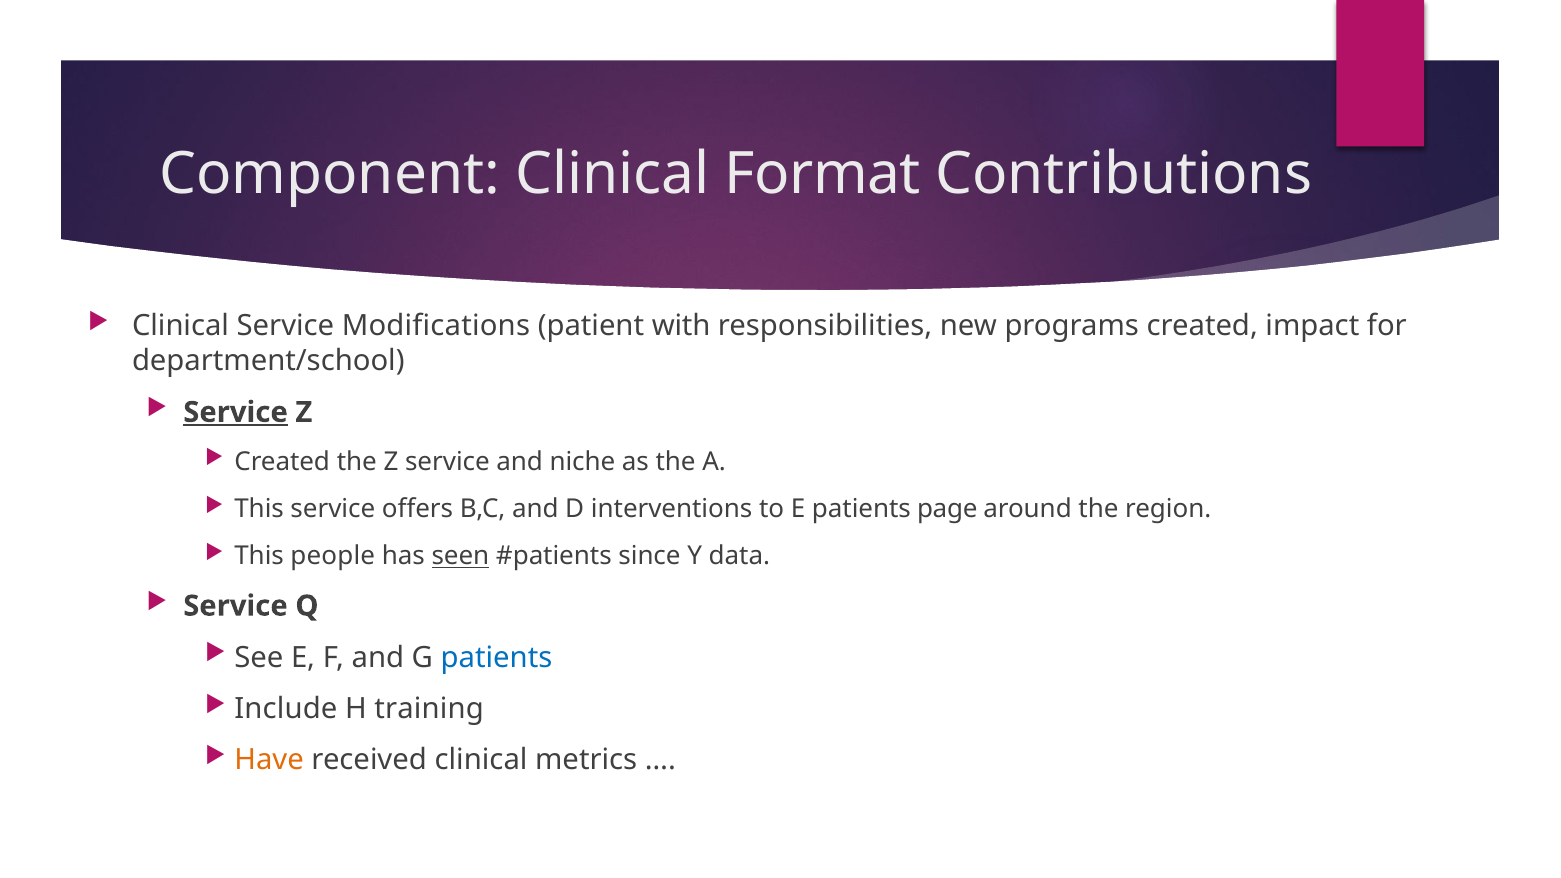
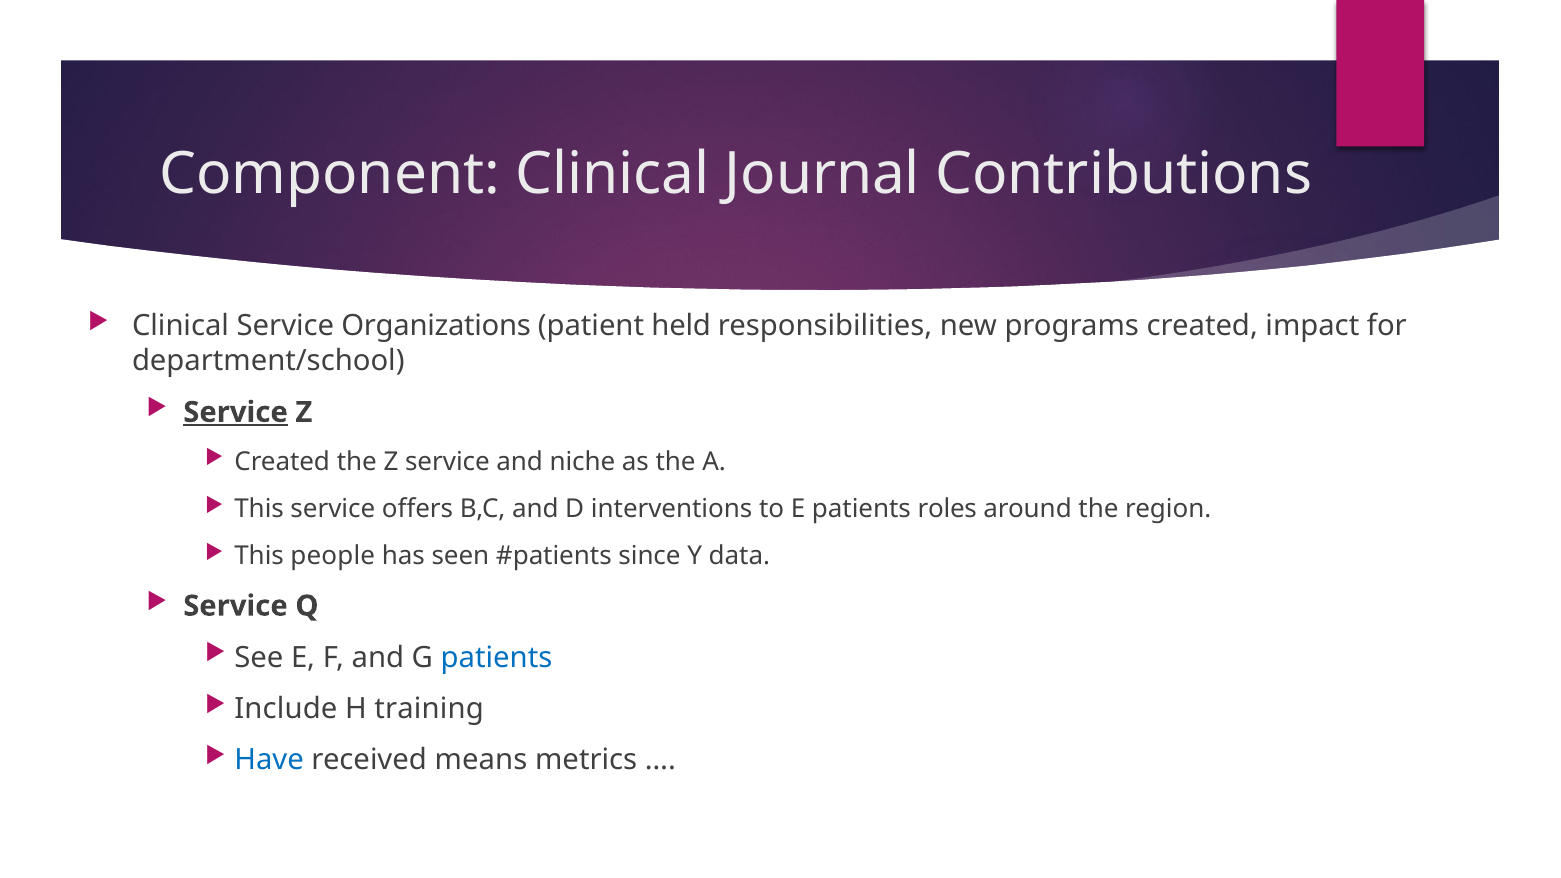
Format: Format -> Journal
Modifications: Modifications -> Organizations
with: with -> held
page: page -> roles
seen underline: present -> none
Have colour: orange -> blue
received clinical: clinical -> means
